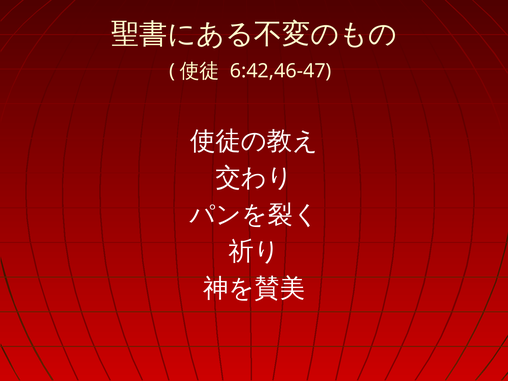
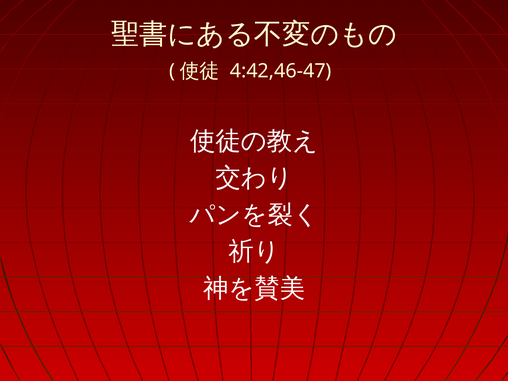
6:42,46-47: 6:42,46-47 -> 4:42,46-47
